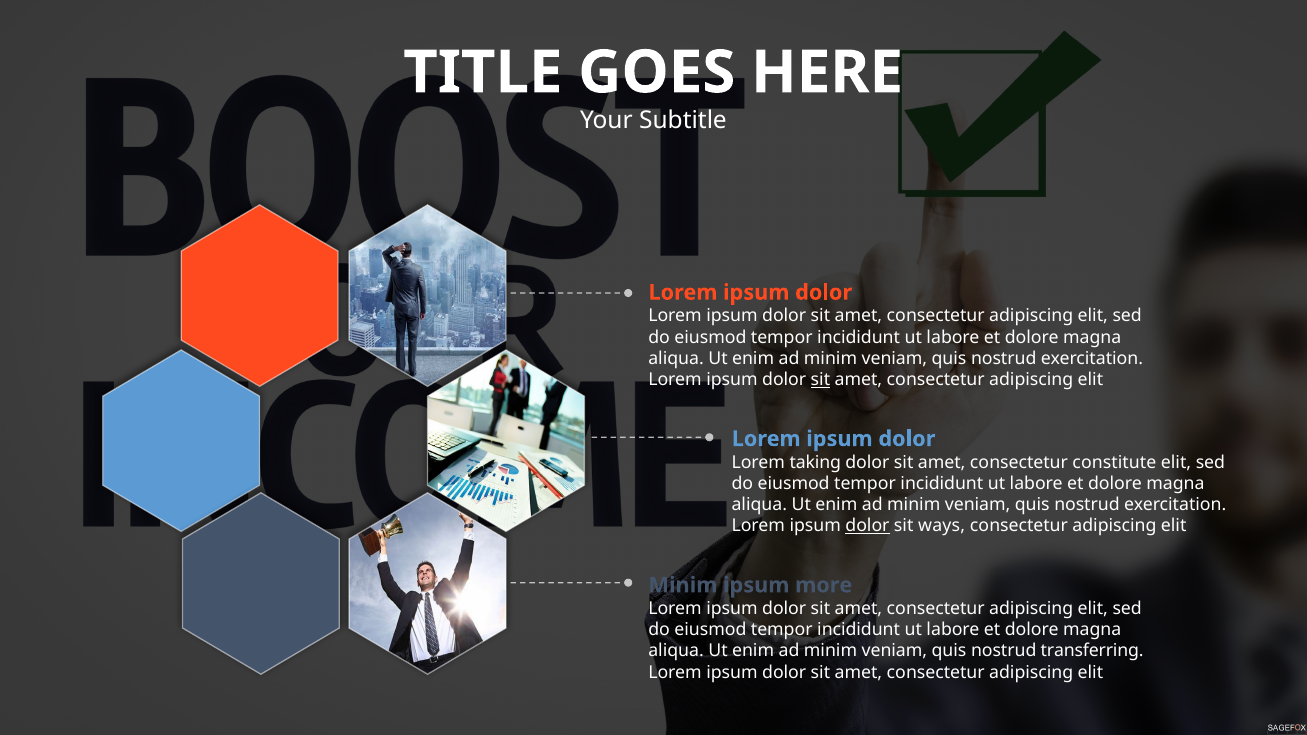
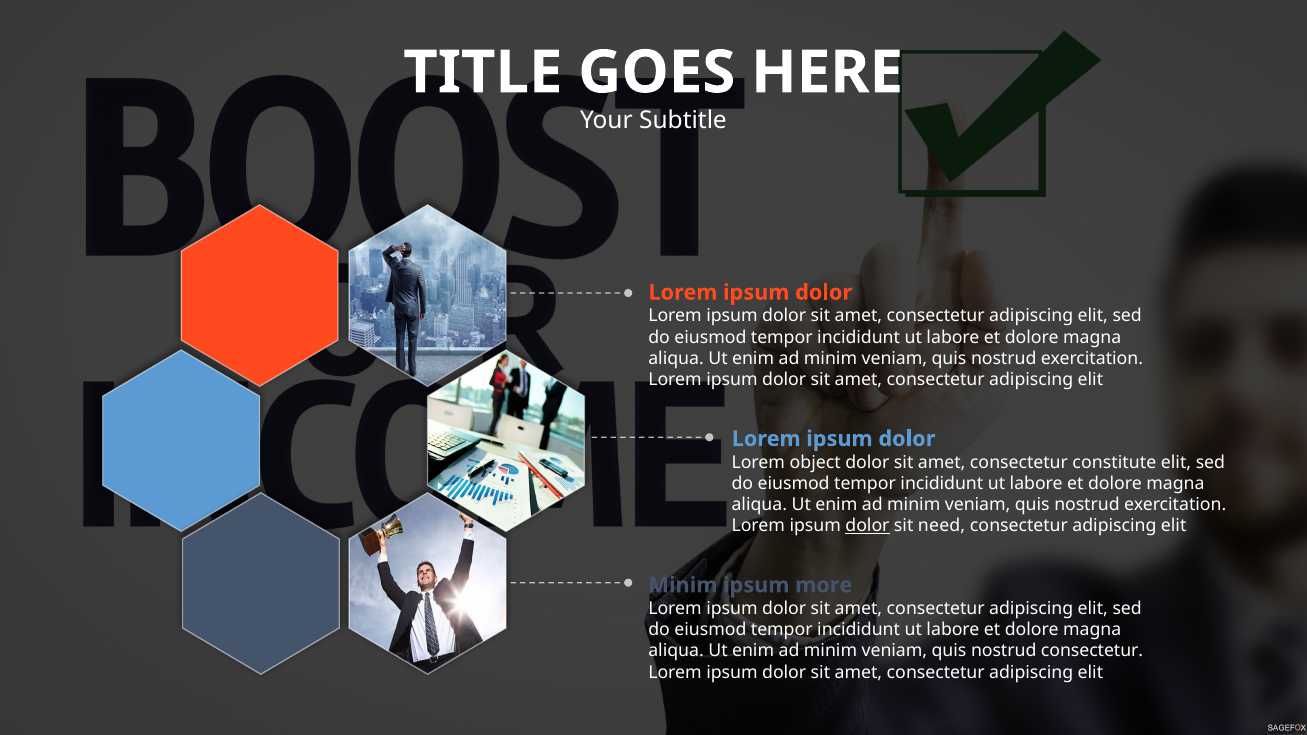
sit at (820, 380) underline: present -> none
taking: taking -> object
ways: ways -> need
nostrud transferring: transferring -> consectetur
